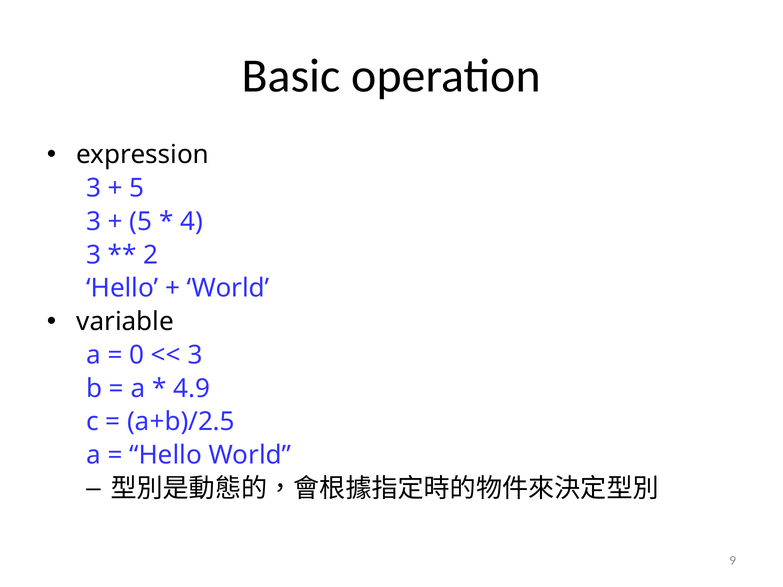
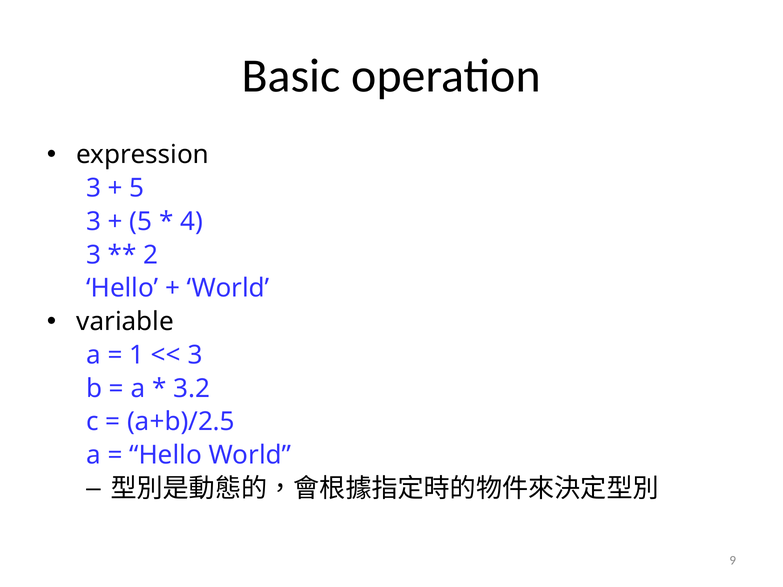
0: 0 -> 1
4.9: 4.9 -> 3.2
